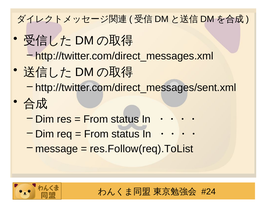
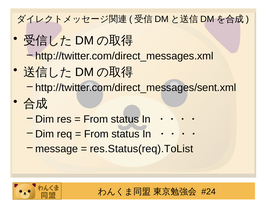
res.Follow(req).ToList: res.Follow(req).ToList -> res.Status(req).ToList
